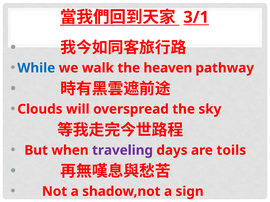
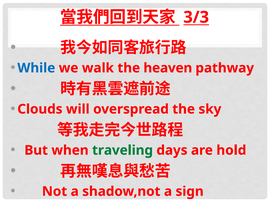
3/1: 3/1 -> 3/3
traveling colour: purple -> green
toils: toils -> hold
